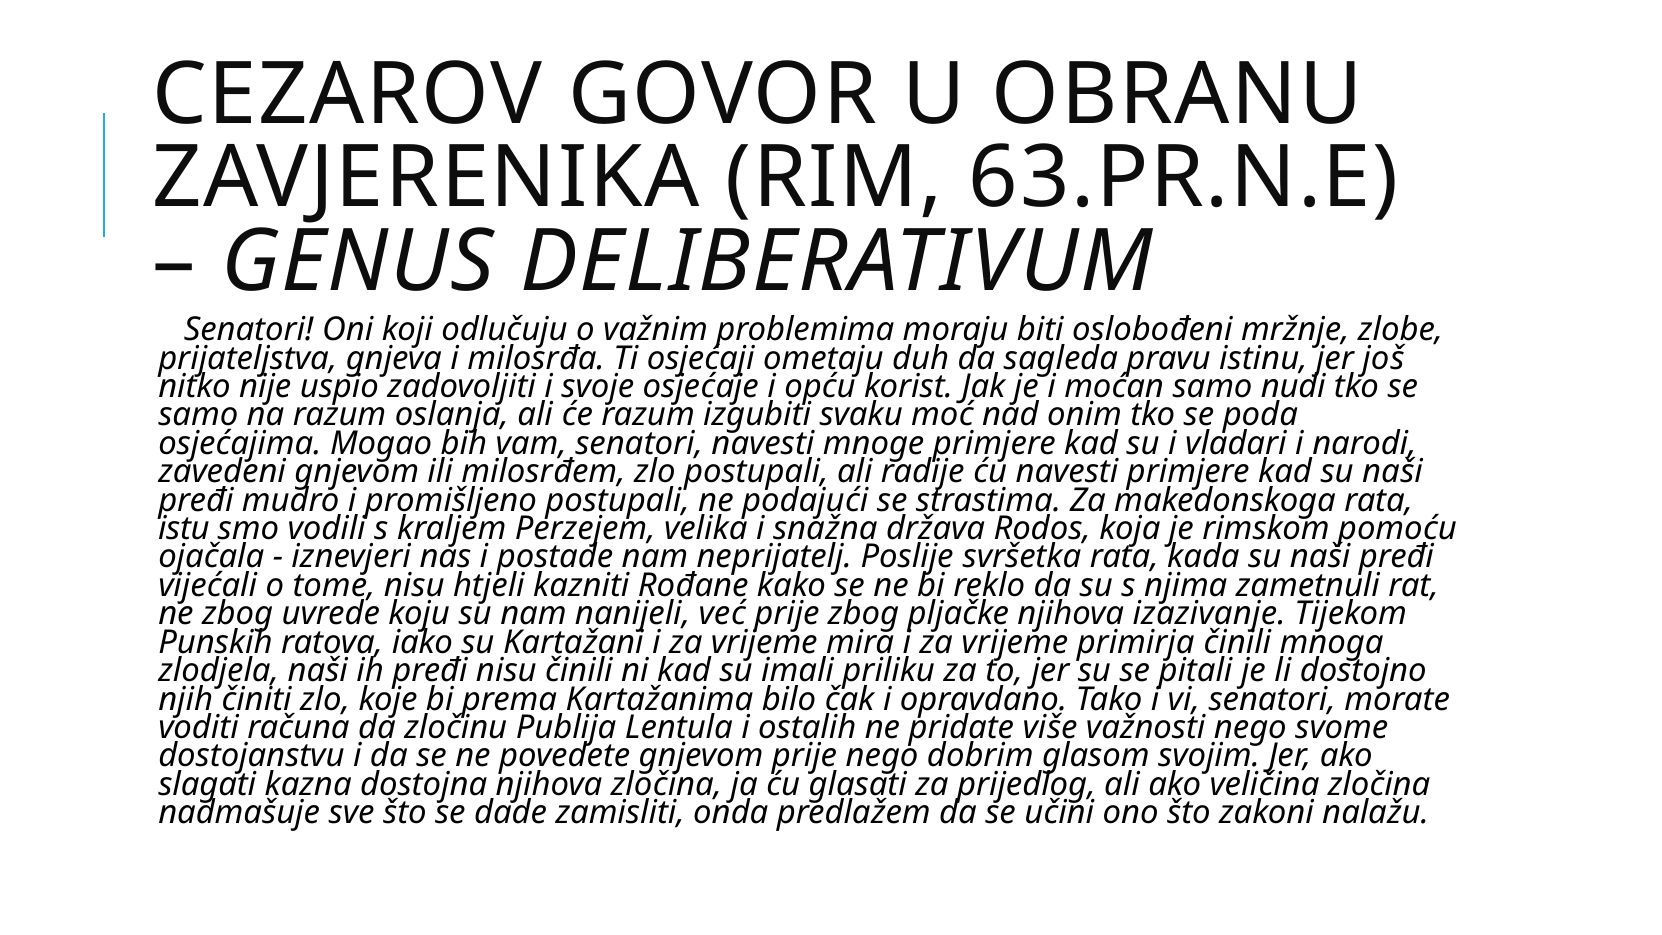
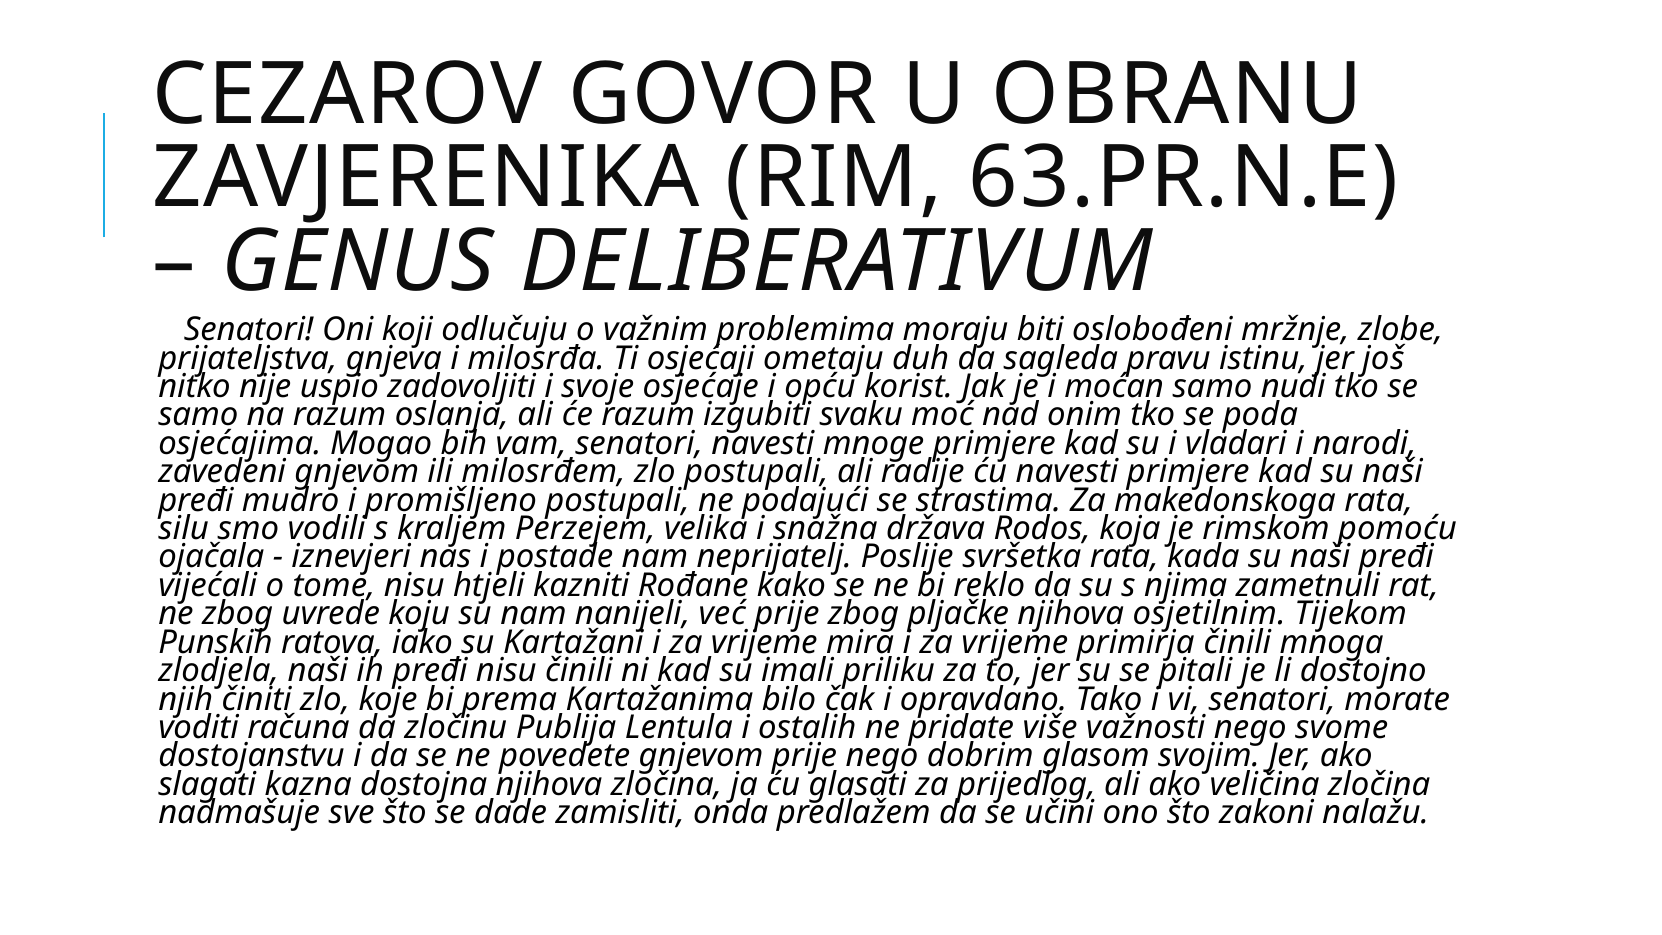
istu: istu -> silu
izazivanje: izazivanje -> osjetilnim
